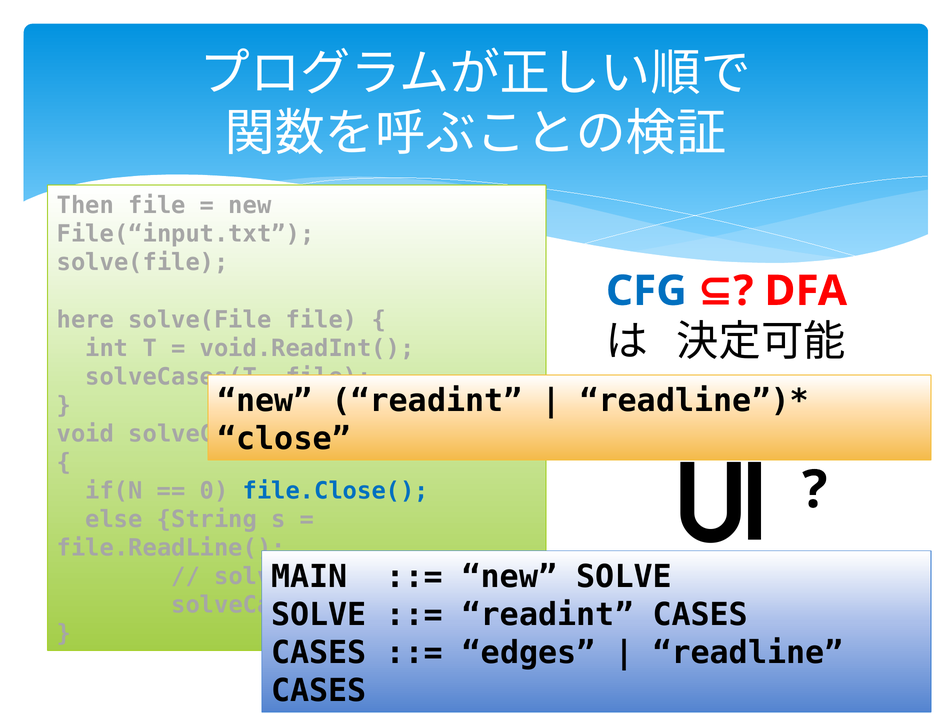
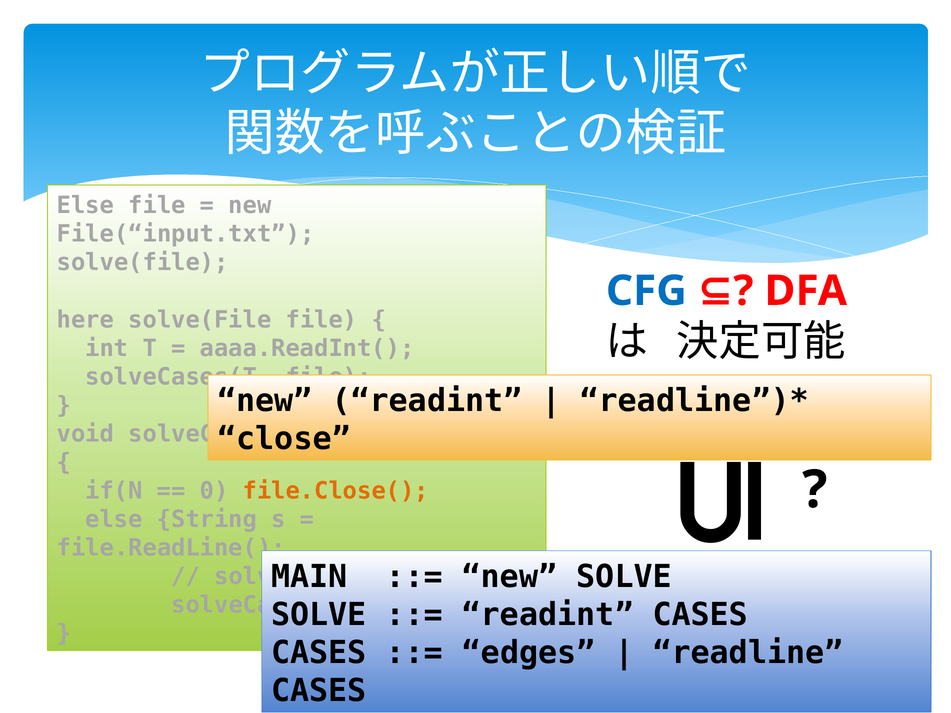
Then at (85, 206): Then -> Else
void.ReadInt(: void.ReadInt( -> aaaa.ReadInt(
file.Close( colour: blue -> orange
